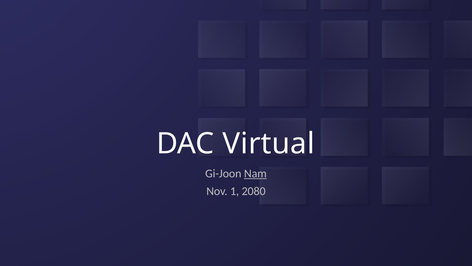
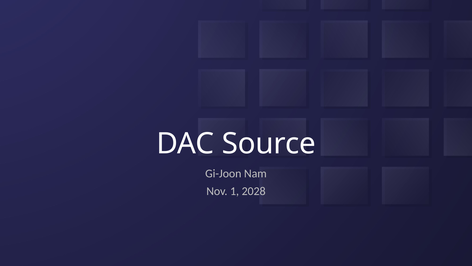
Virtual: Virtual -> Source
Nam underline: present -> none
2080: 2080 -> 2028
